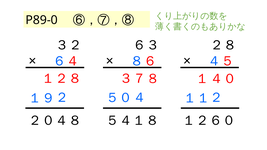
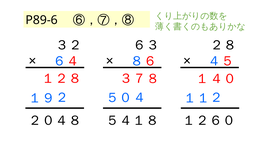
P89-0: P89-0 -> P89-6
